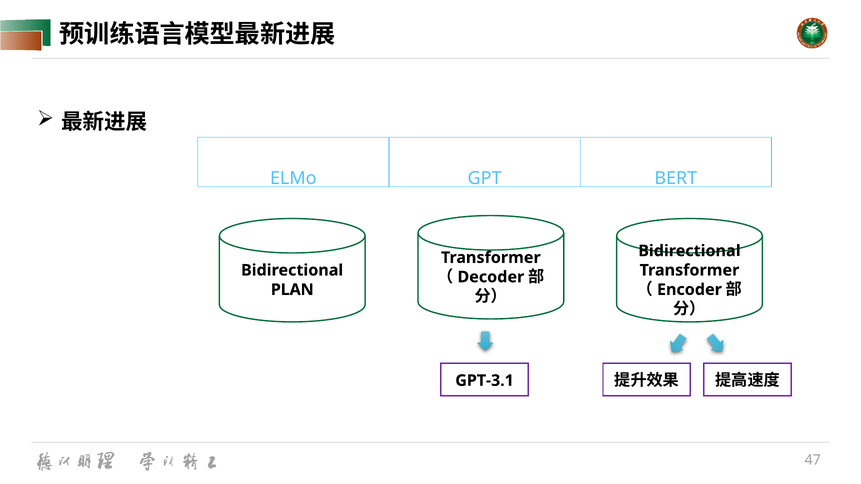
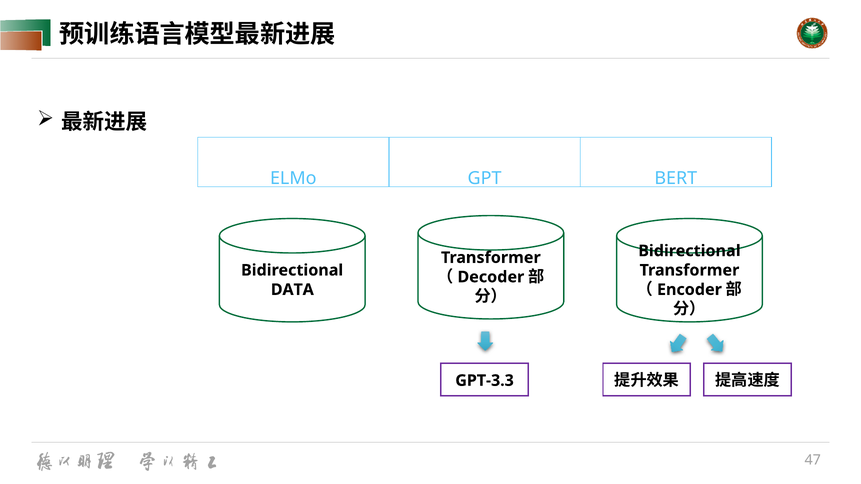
PLAN: PLAN -> DATA
GPT-3.1: GPT-3.1 -> GPT-3.3
